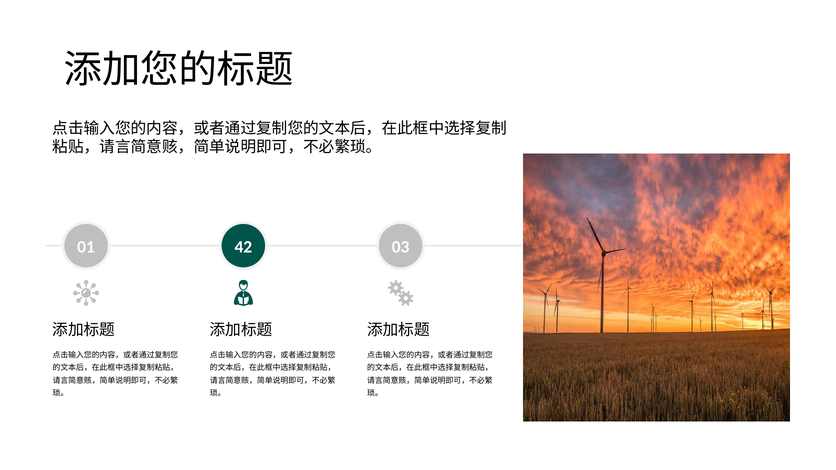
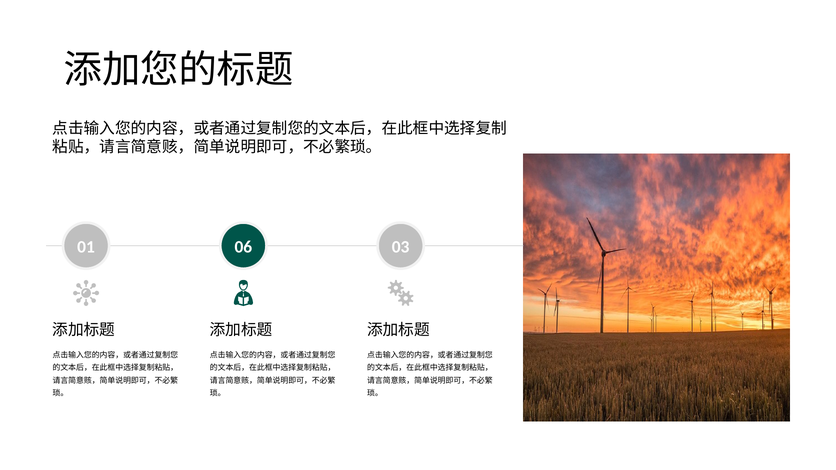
42: 42 -> 06
